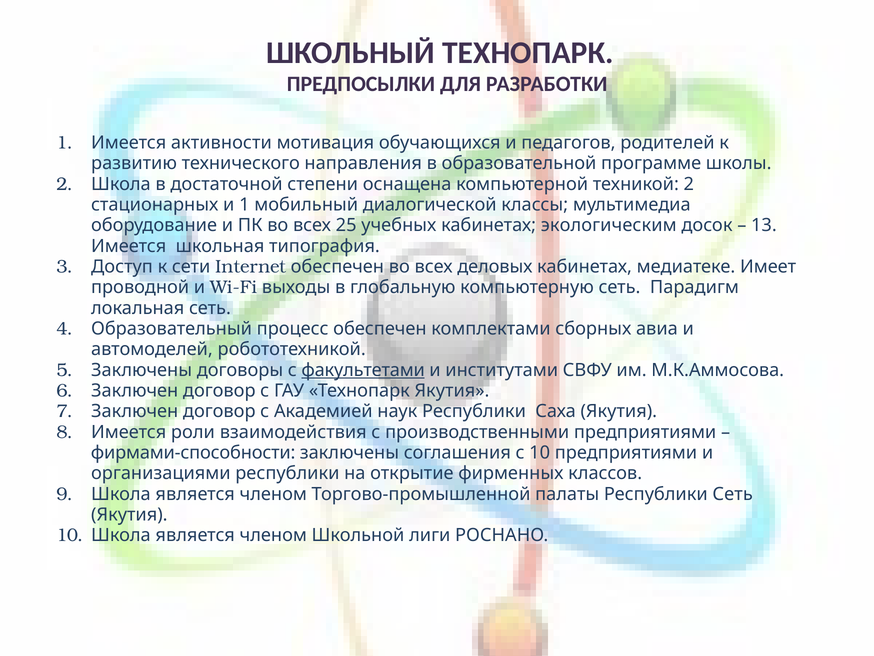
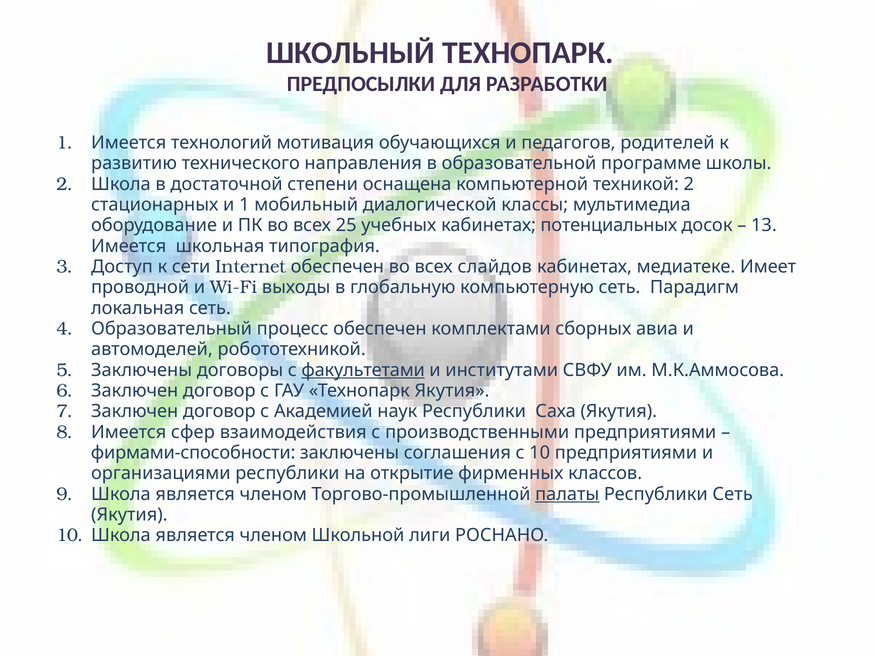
активности: активности -> технологий
экологическим: экологическим -> потенциальных
деловых: деловых -> слайдов
роли: роли -> сфер
палаты underline: none -> present
